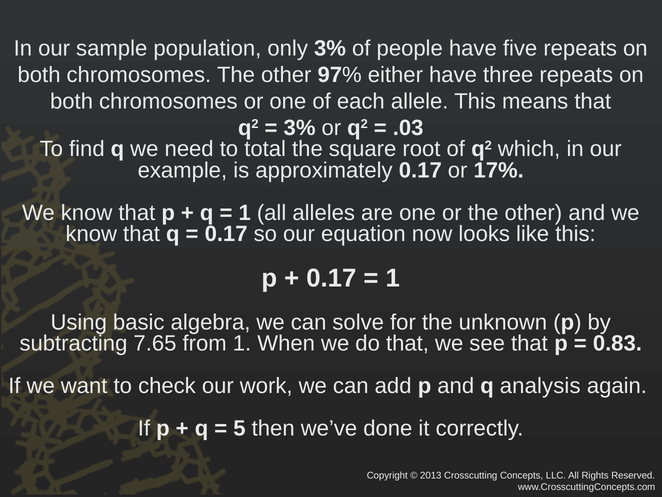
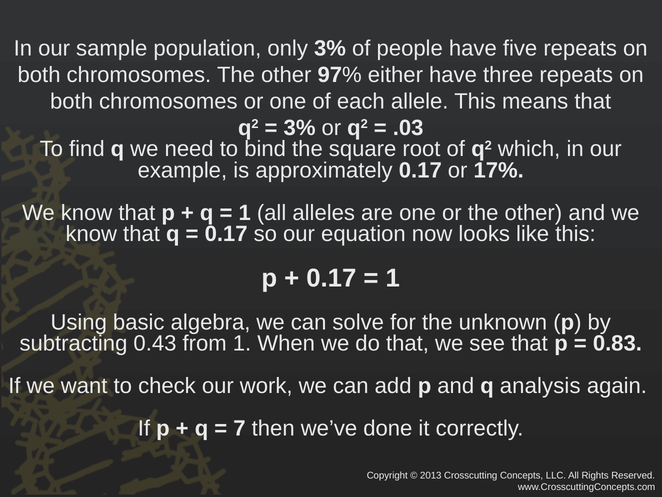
total: total -> bind
7.65: 7.65 -> 0.43
5: 5 -> 7
